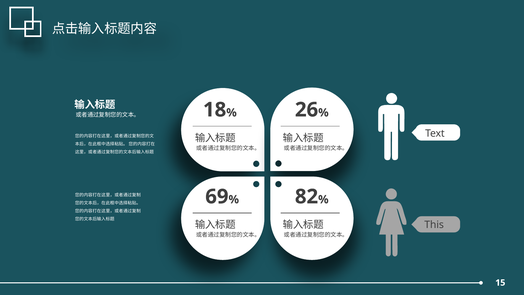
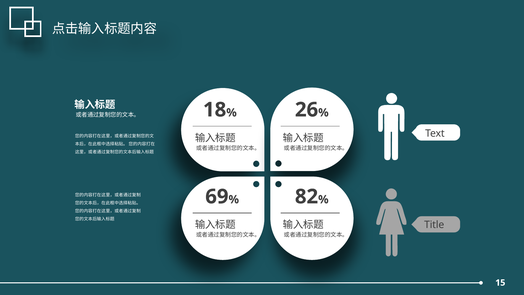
This: This -> Title
